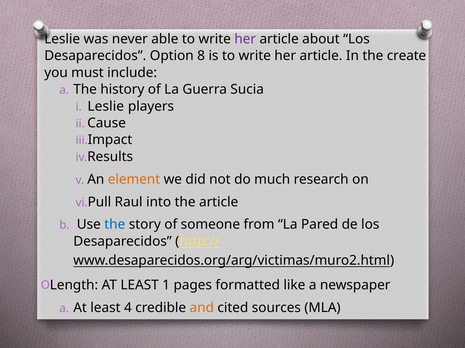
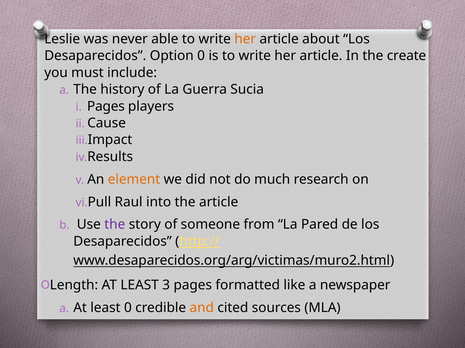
her at (245, 39) colour: purple -> orange
Option 8: 8 -> 0
Leslie at (106, 106): Leslie -> Pages
the at (115, 225) colour: blue -> purple
1: 1 -> 3
least 4: 4 -> 0
